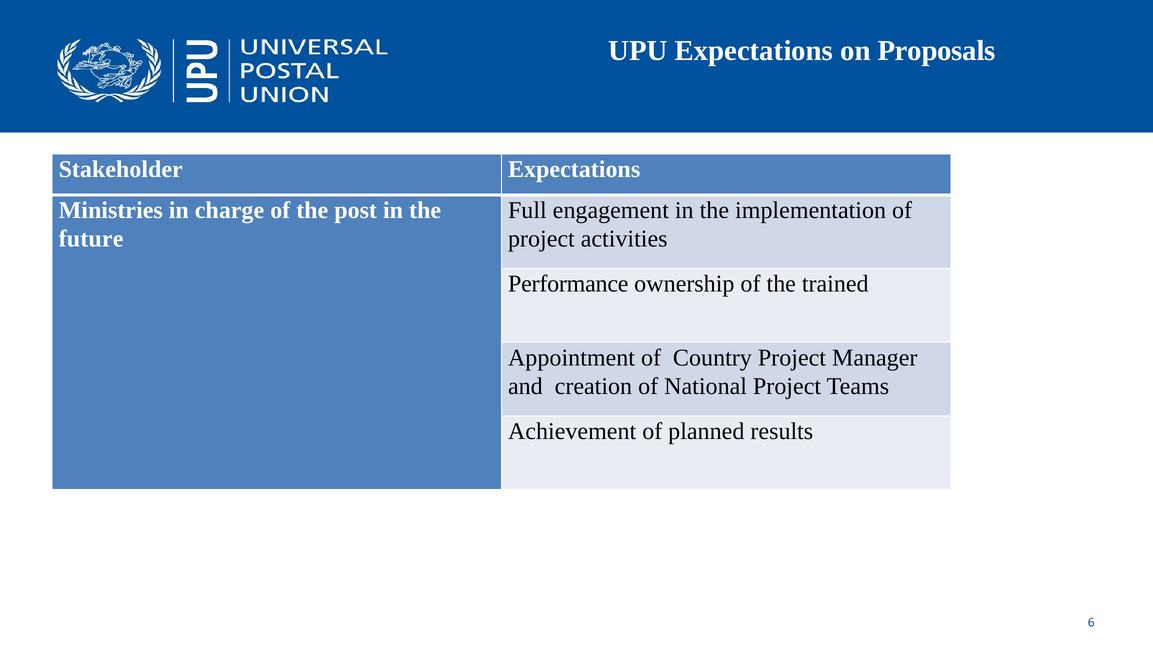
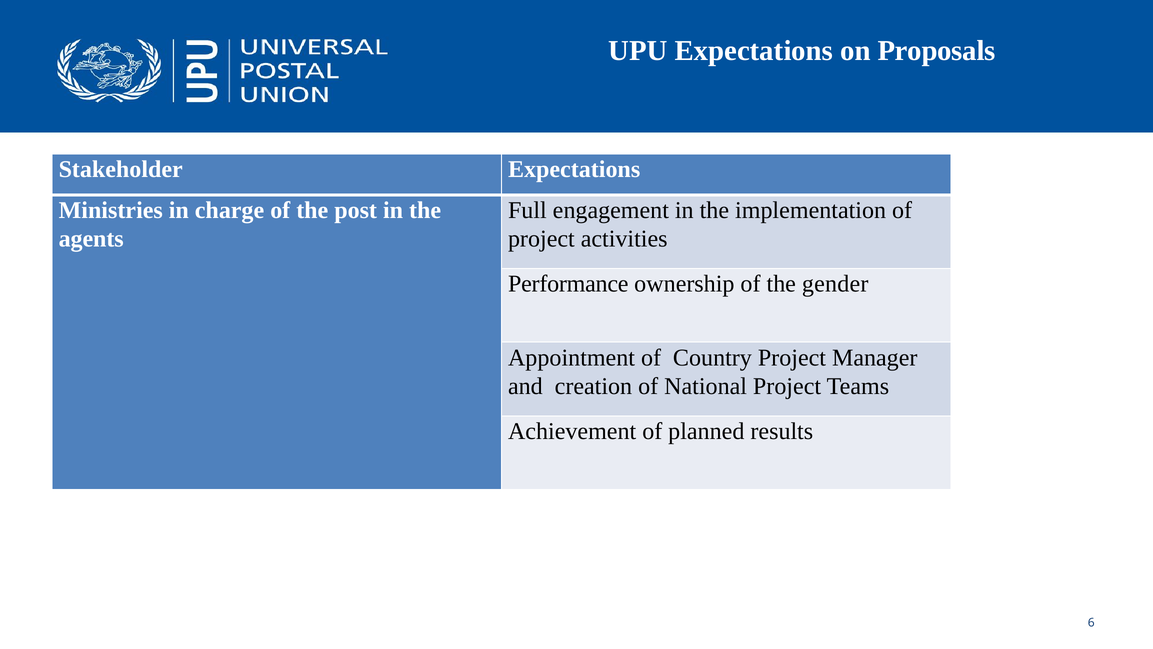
future: future -> agents
trained: trained -> gender
